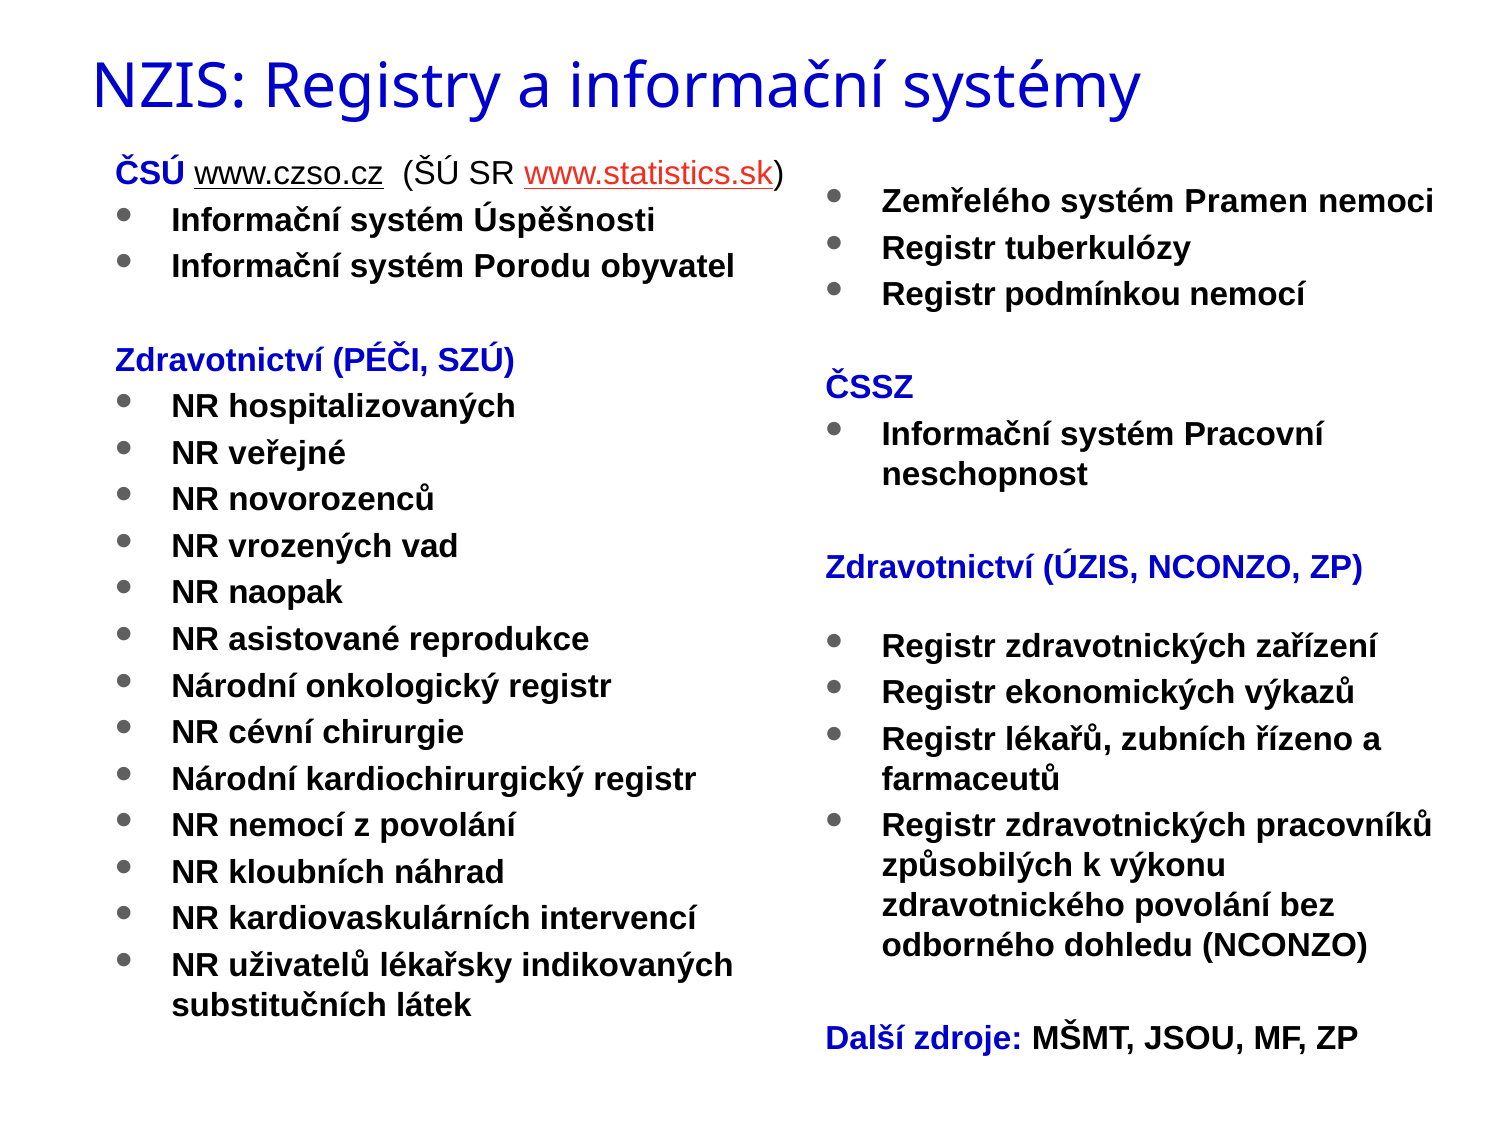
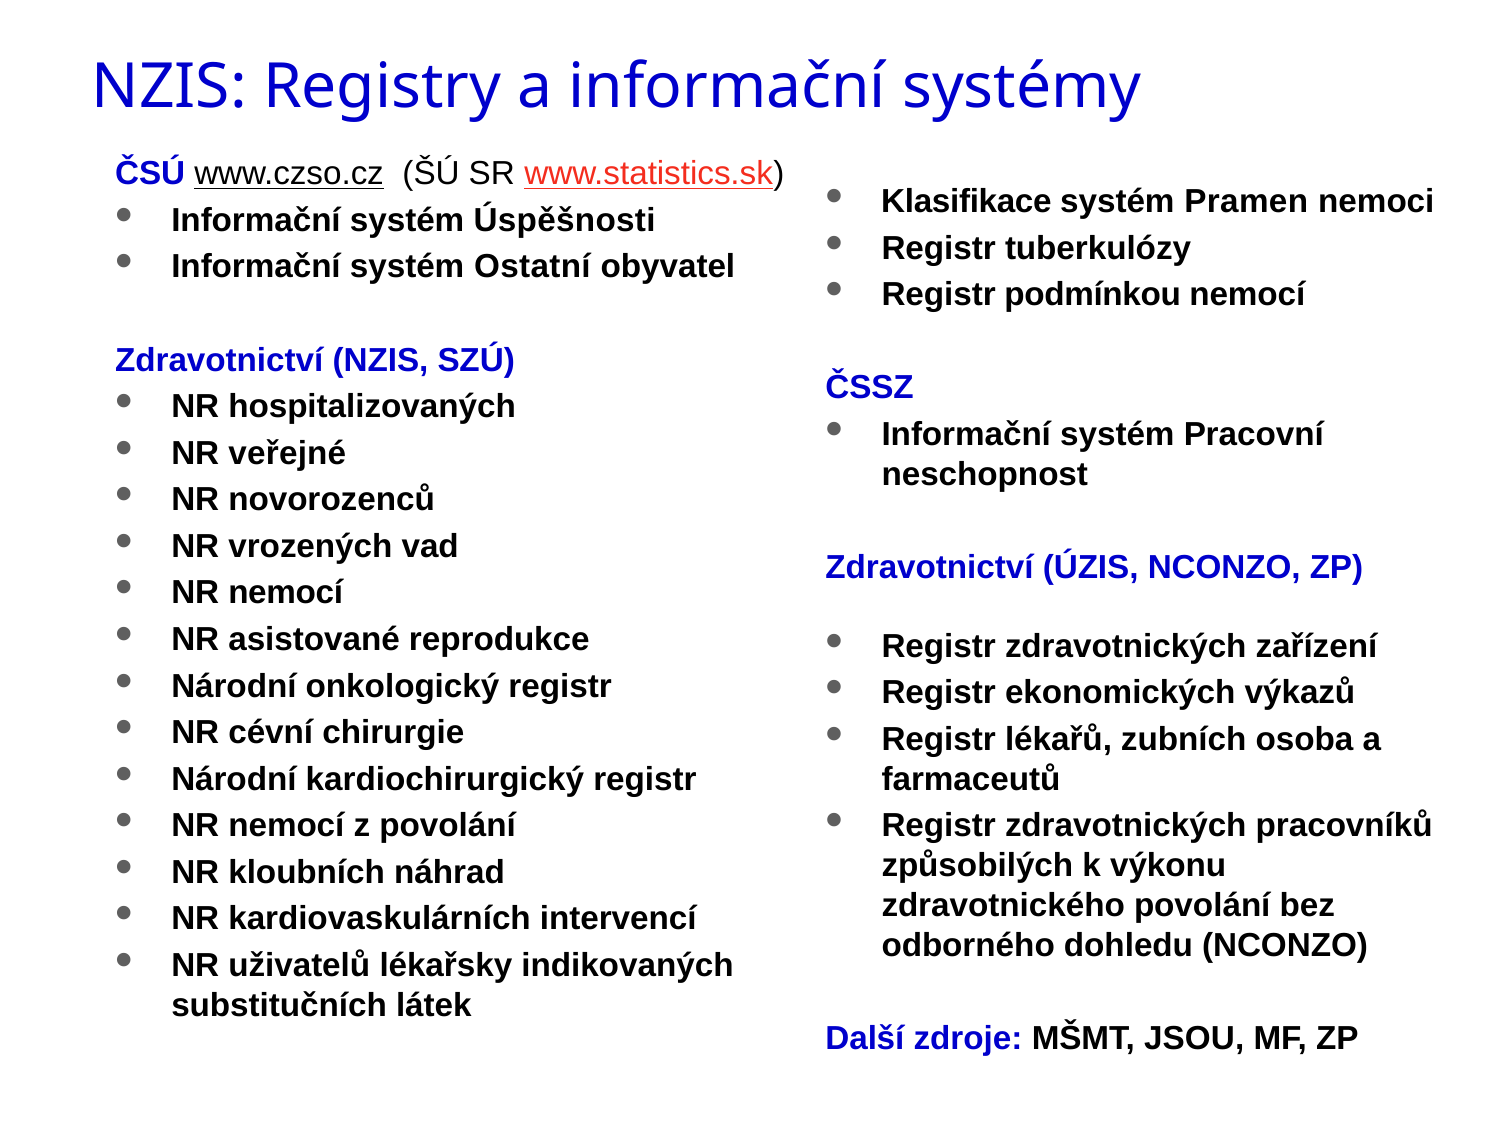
Zemřelého: Zemřelého -> Klasifikace
Porodu: Porodu -> Ostatní
Zdravotnictví PÉČI: PÉČI -> NZIS
naopak at (286, 593): naopak -> nemocí
řízeno: řízeno -> osoba
